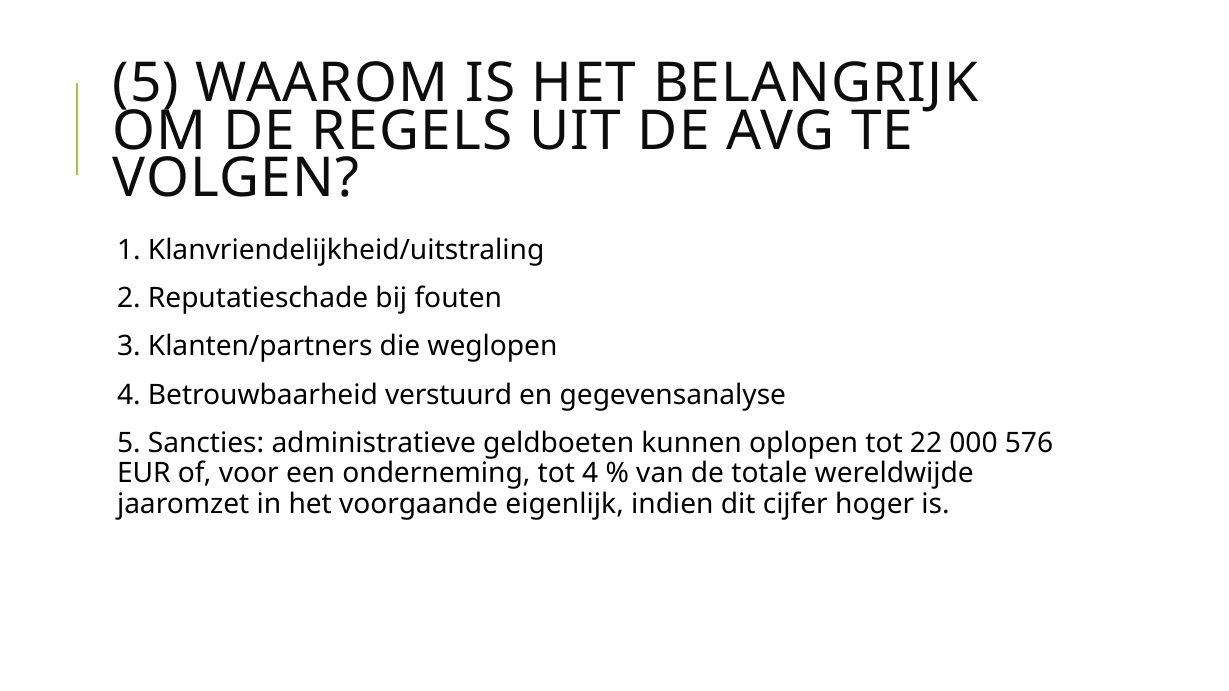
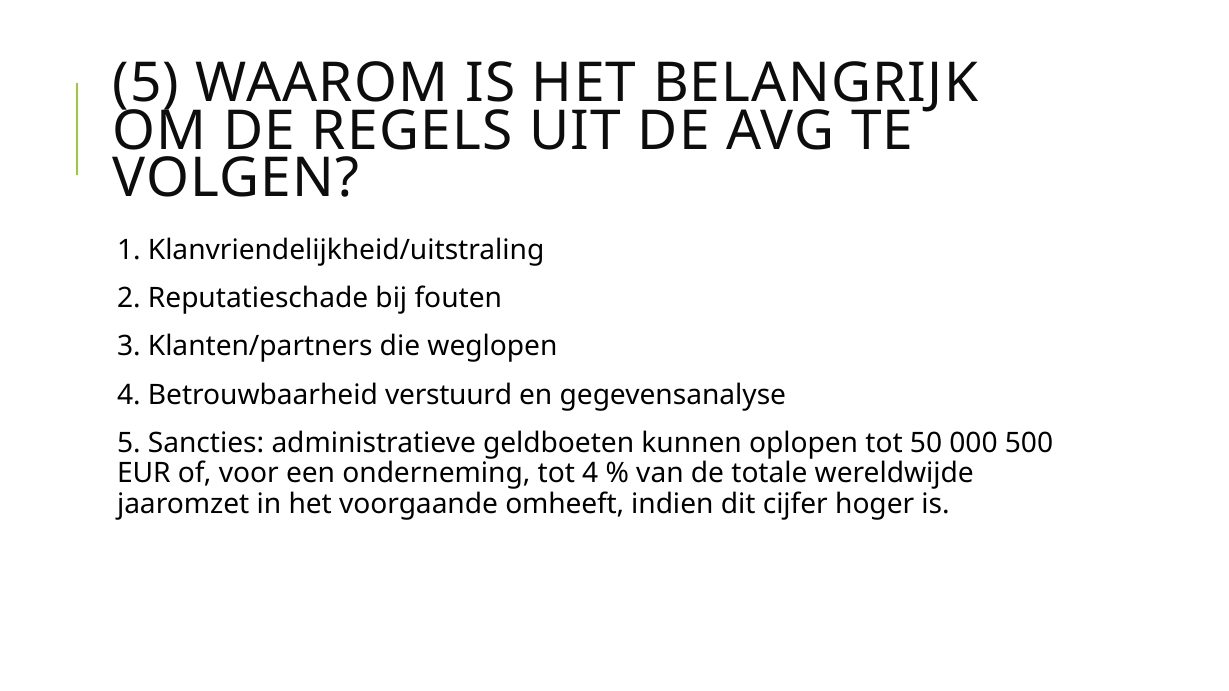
22: 22 -> 50
576: 576 -> 500
eigenlijk: eigenlijk -> omheeft
